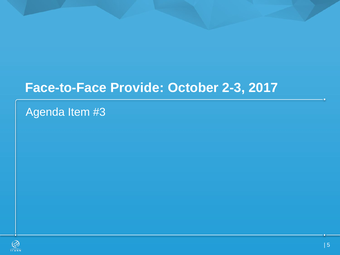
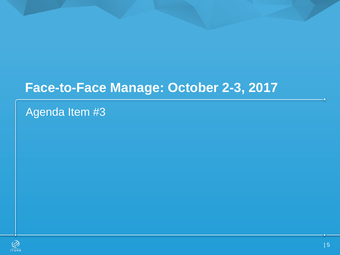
Provide: Provide -> Manage
